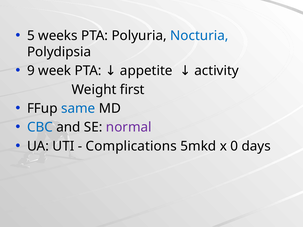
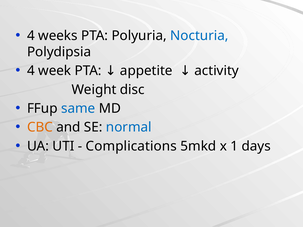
5 at (31, 36): 5 -> 4
9 at (31, 71): 9 -> 4
first: first -> disc
CBC colour: blue -> orange
normal colour: purple -> blue
0: 0 -> 1
